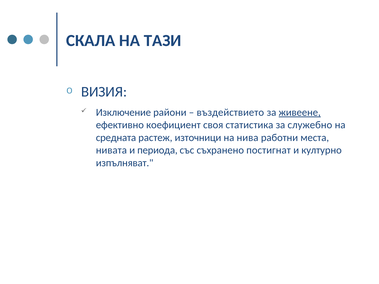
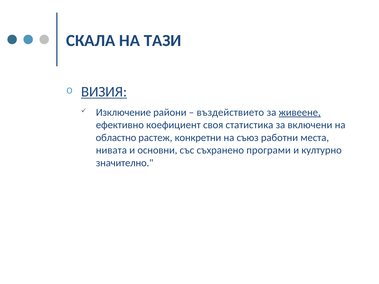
ВИЗИЯ underline: none -> present
служебно: служебно -> включени
средната: средната -> областно
източници: източници -> конкретни
нива: нива -> съюз
периода: периода -> основни
постигнат: постигнат -> програми
изпълняват: изпълняват -> значително
